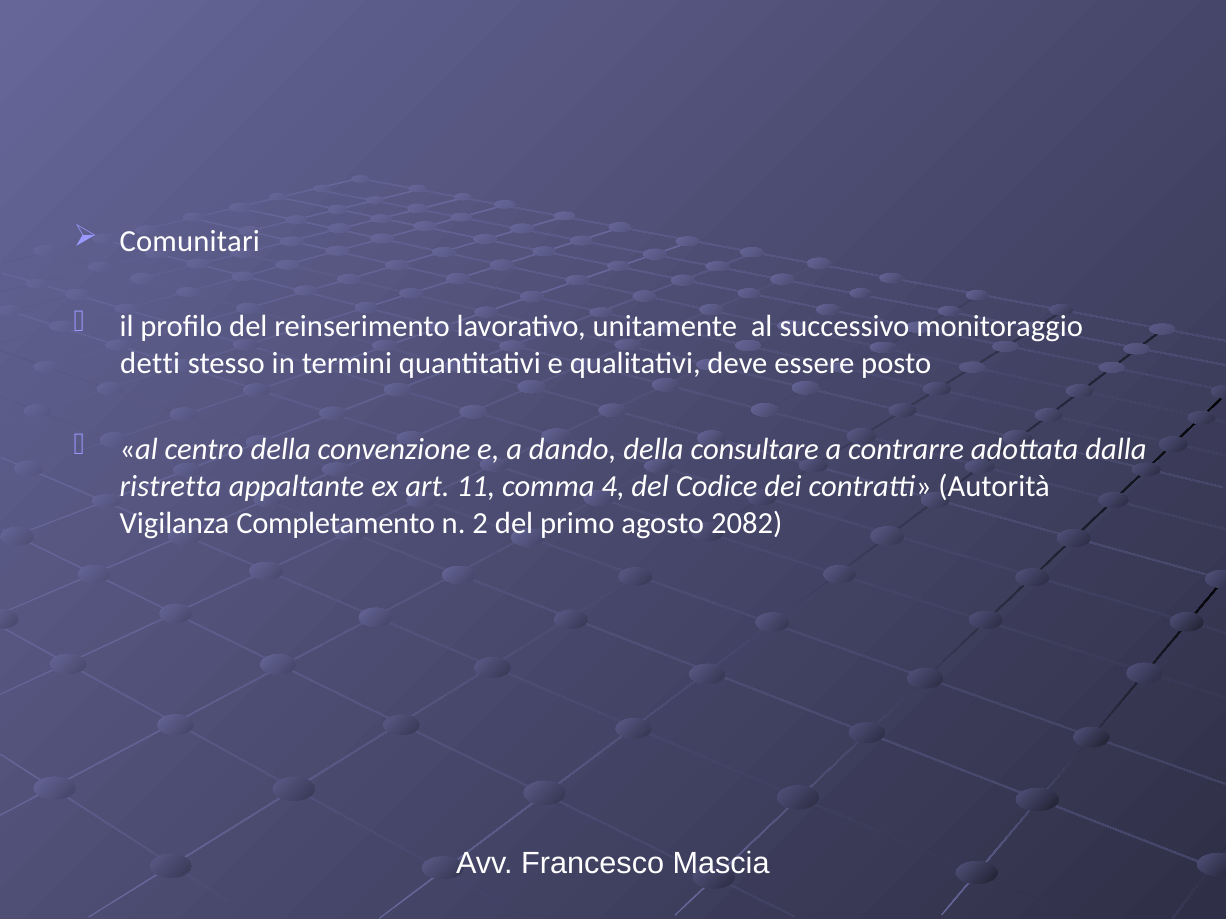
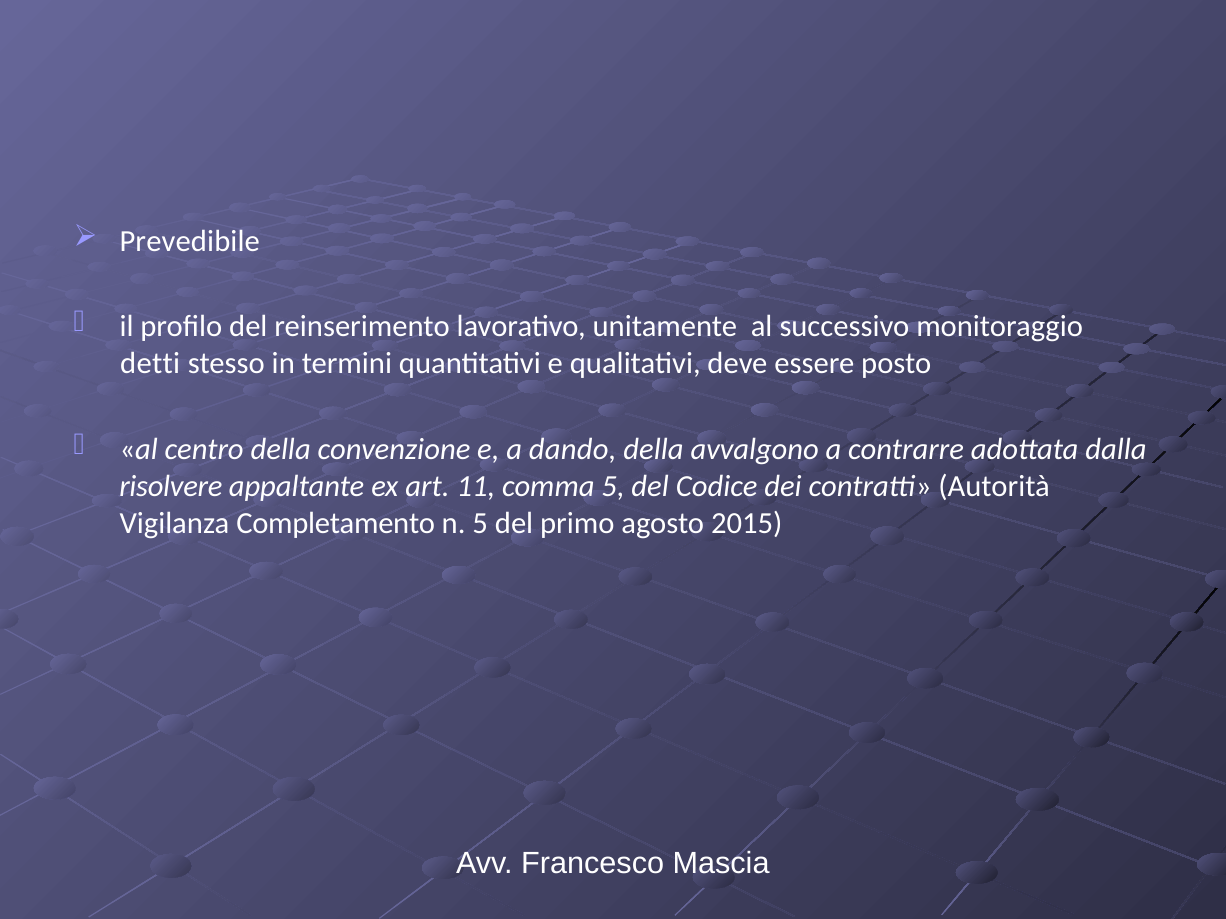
Comunitari: Comunitari -> Prevedibile
consultare: consultare -> avvalgono
ristretta: ristretta -> risolvere
comma 4: 4 -> 5
n 2: 2 -> 5
2082: 2082 -> 2015
